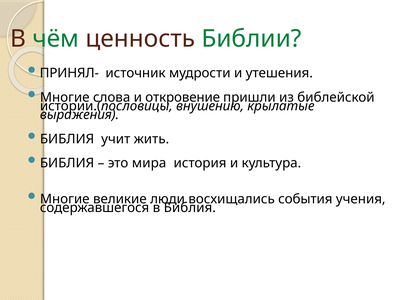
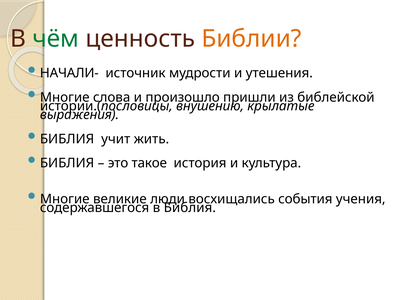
Библии colour: green -> orange
ПРИНЯЛ-: ПРИНЯЛ- -> НАЧАЛИ-
откровение: откровение -> произошло
мира: мира -> такое
